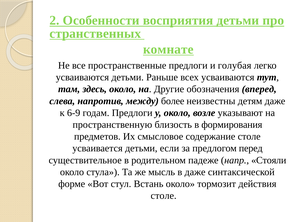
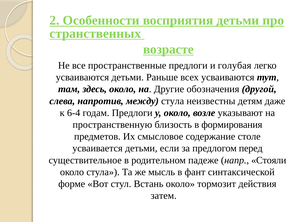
комнате: комнате -> возрасте
вперед: вперед -> другой
между более: более -> стула
6-9: 6-9 -> 6-4
в даже: даже -> фант
столе at (164, 196): столе -> затем
